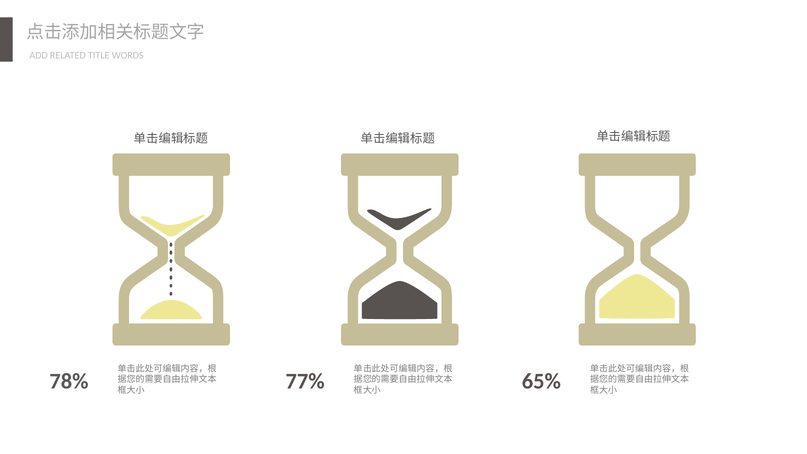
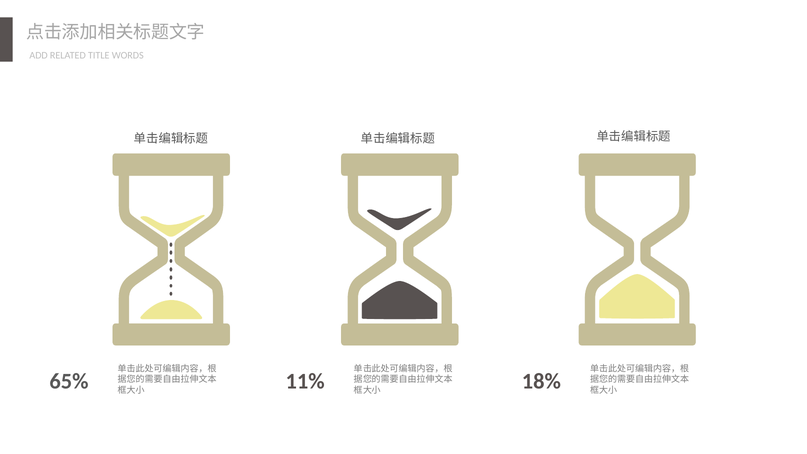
78%: 78% -> 65%
77%: 77% -> 11%
65%: 65% -> 18%
